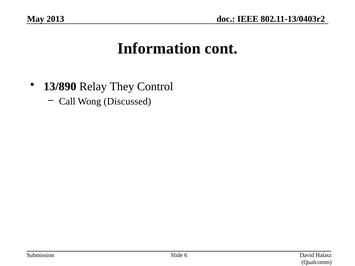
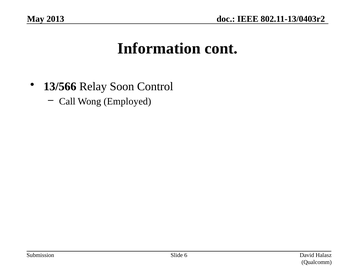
13/890: 13/890 -> 13/566
They: They -> Soon
Discussed: Discussed -> Employed
